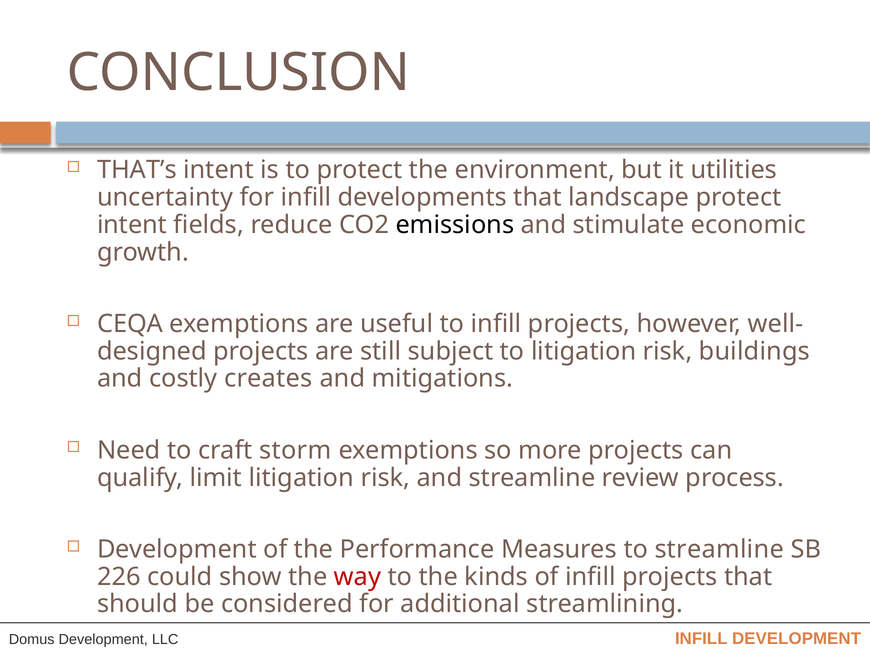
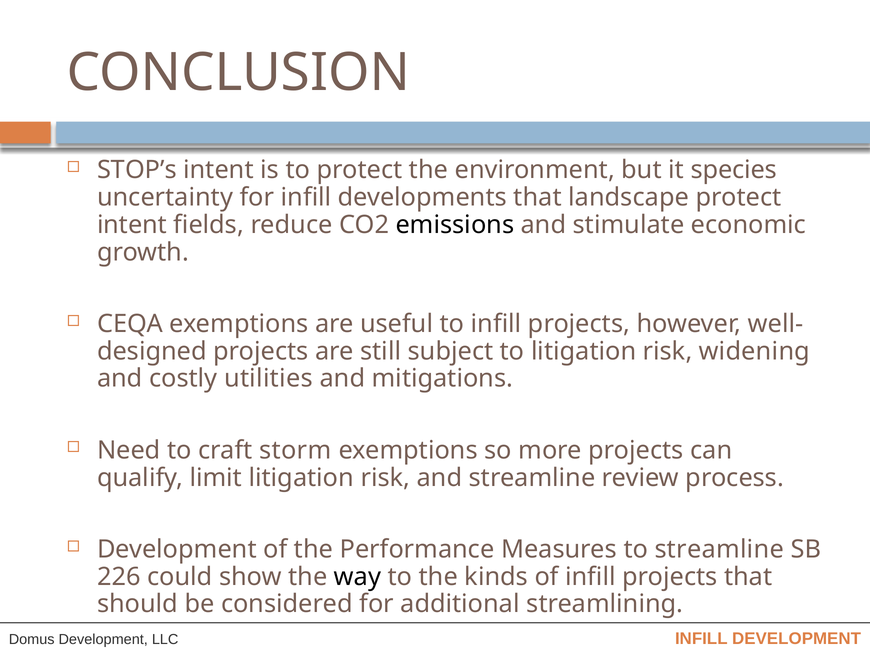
THAT’s: THAT’s -> STOP’s
utilities: utilities -> species
buildings: buildings -> widening
creates: creates -> utilities
way colour: red -> black
